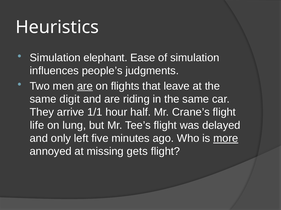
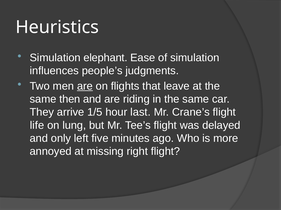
digit: digit -> then
1/1: 1/1 -> 1/5
half: half -> last
more underline: present -> none
gets: gets -> right
